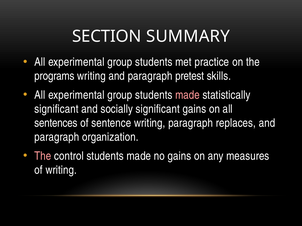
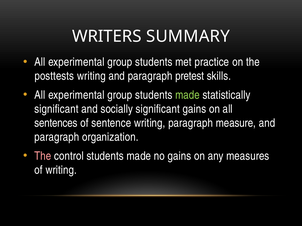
SECTION: SECTION -> WRITERS
programs: programs -> posttests
made at (187, 95) colour: pink -> light green
replaces: replaces -> measure
